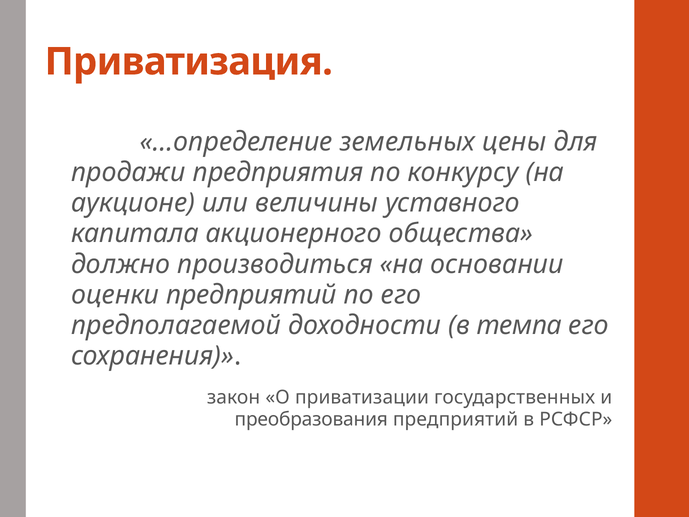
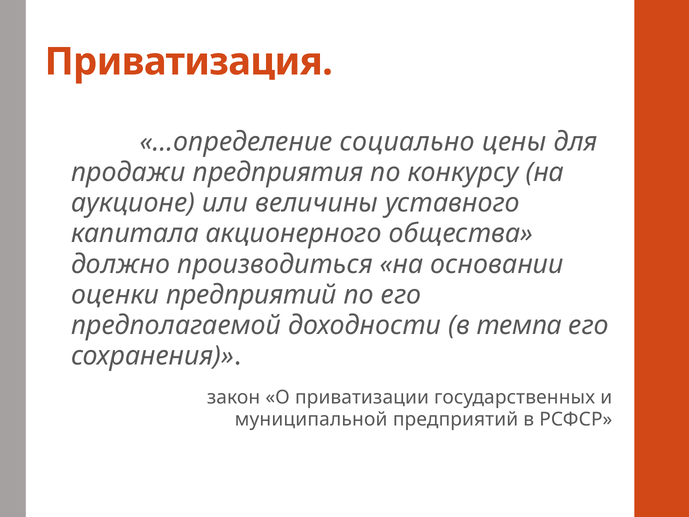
земельных: земельных -> социально
преобразования: преобразования -> муниципальной
